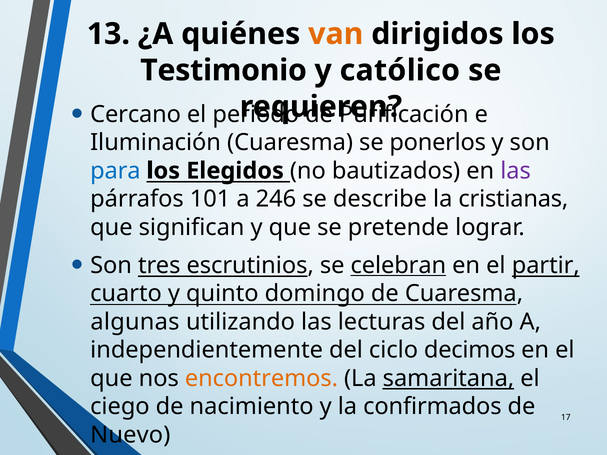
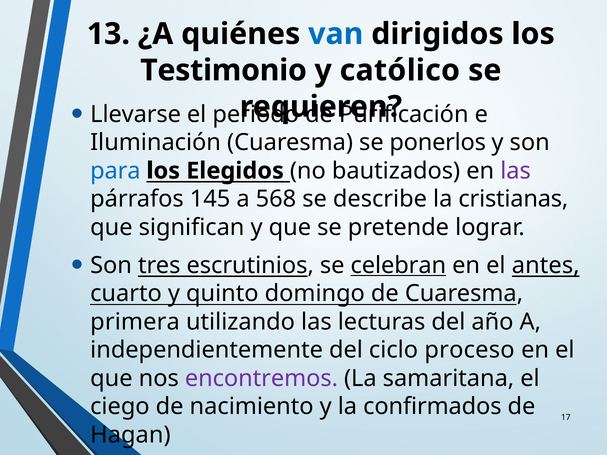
van colour: orange -> blue
Cercano: Cercano -> Llevarse
101: 101 -> 145
246: 246 -> 568
partir: partir -> antes
algunas: algunas -> primera
decimos: decimos -> proceso
encontremos colour: orange -> purple
samaritana underline: present -> none
Nuevo: Nuevo -> Hagan
